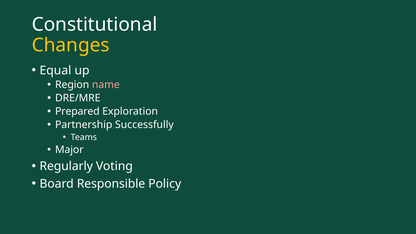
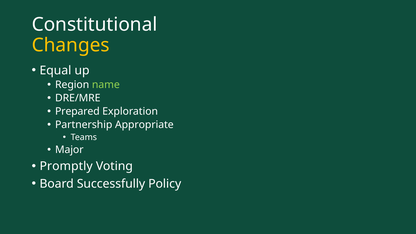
name colour: pink -> light green
Successfully: Successfully -> Appropriate
Regularly: Regularly -> Promptly
Responsible: Responsible -> Successfully
